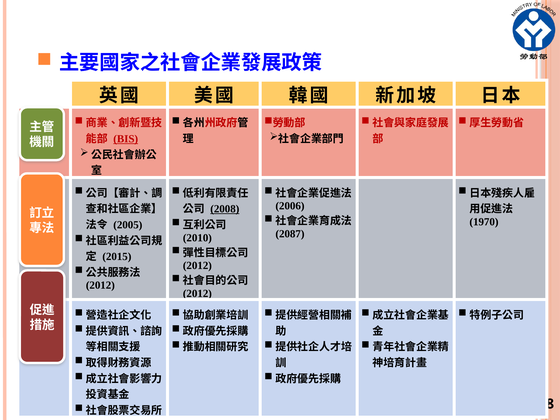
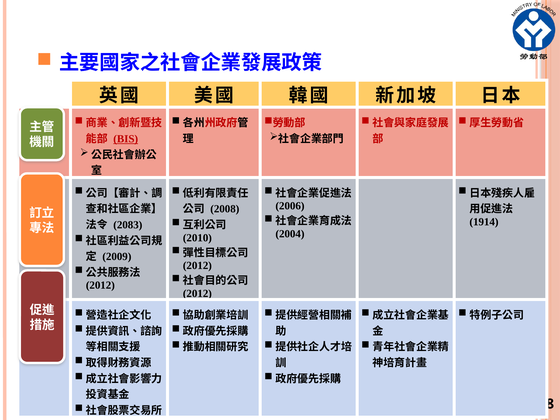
2008 underline: present -> none
1970: 1970 -> 1914
2005: 2005 -> 2083
2087: 2087 -> 2004
2015: 2015 -> 2009
